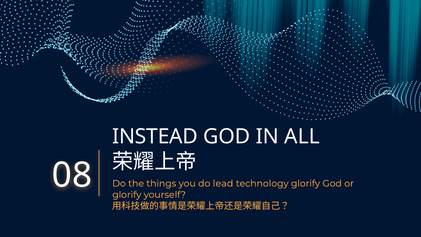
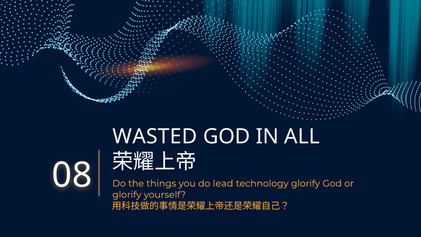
INSTEAD: INSTEAD -> WASTED
